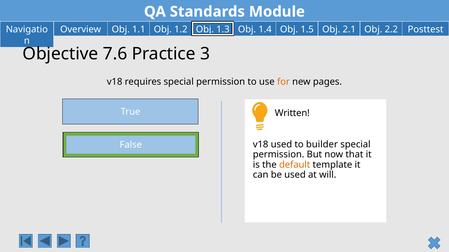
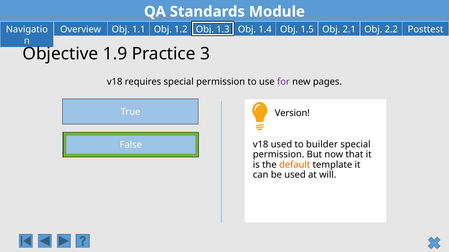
7.6: 7.6 -> 1.9
for colour: orange -> purple
Written: Written -> Version
